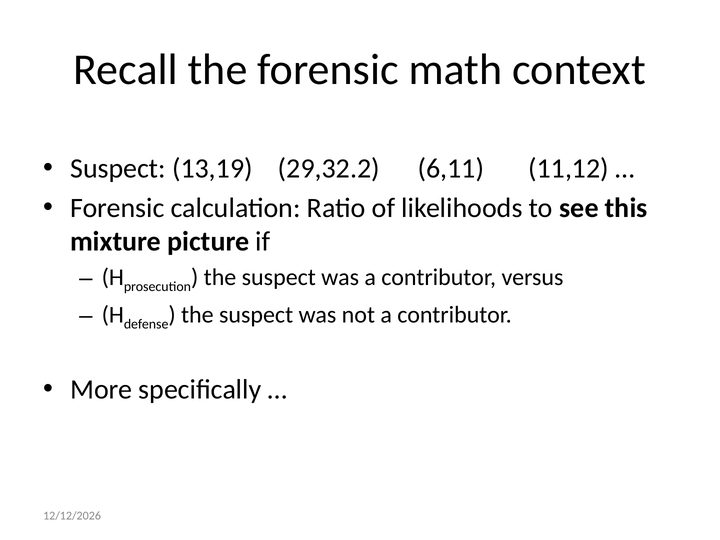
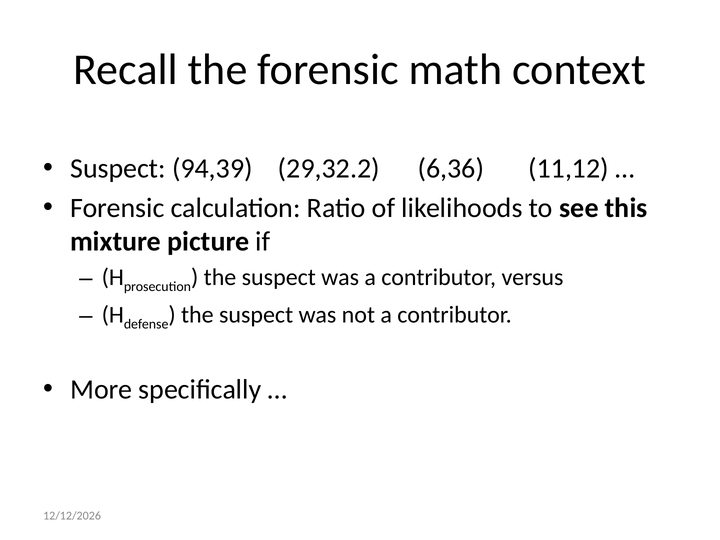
13,19: 13,19 -> 94,39
6,11: 6,11 -> 6,36
